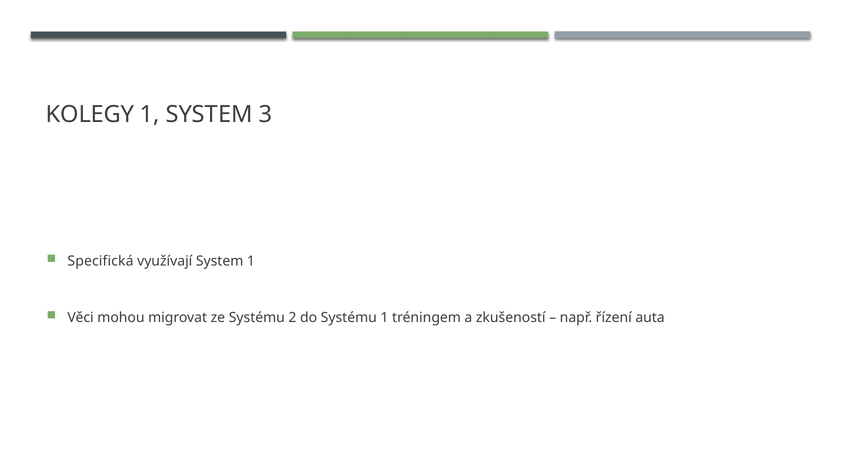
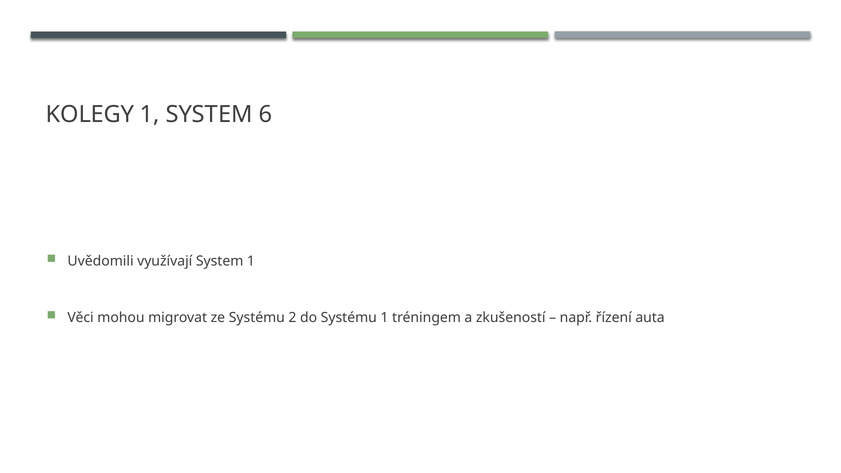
3: 3 -> 6
Specifická: Specifická -> Uvědomili
